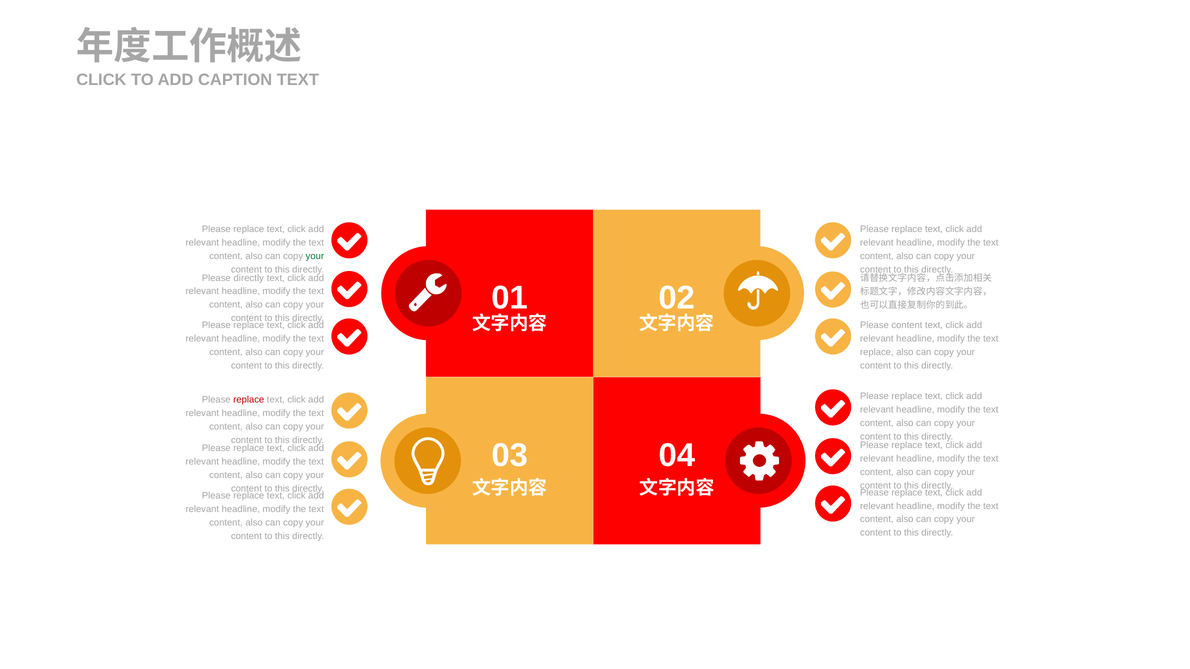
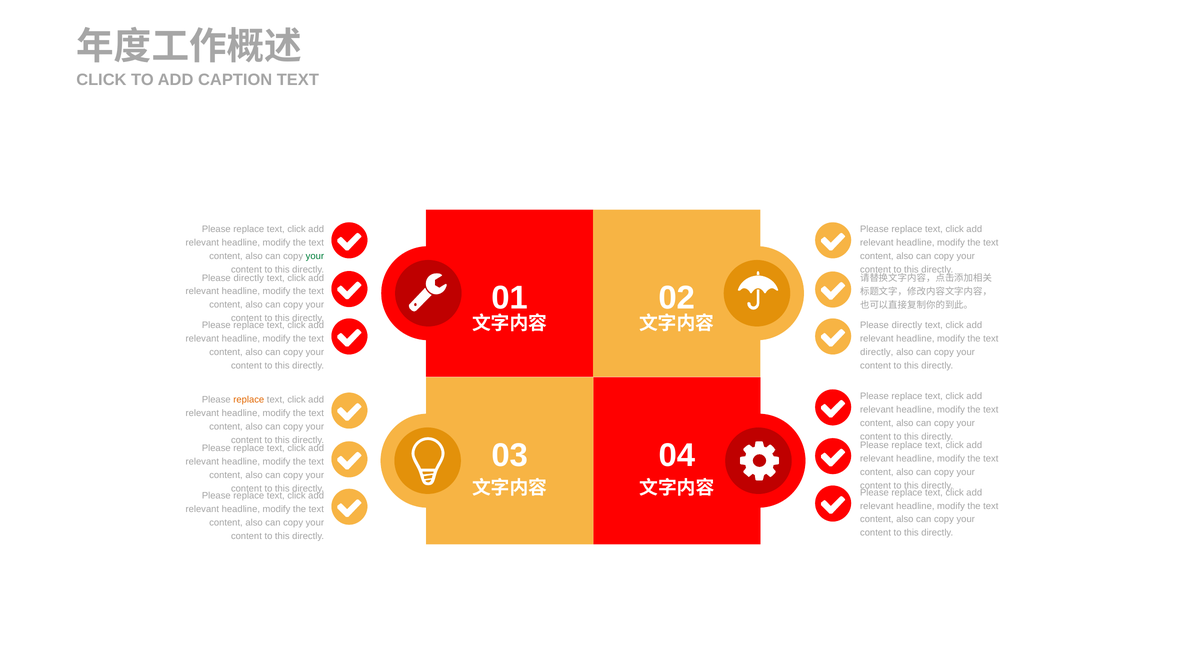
content at (907, 325): content -> directly
replace at (877, 352): replace -> directly
replace at (249, 400) colour: red -> orange
